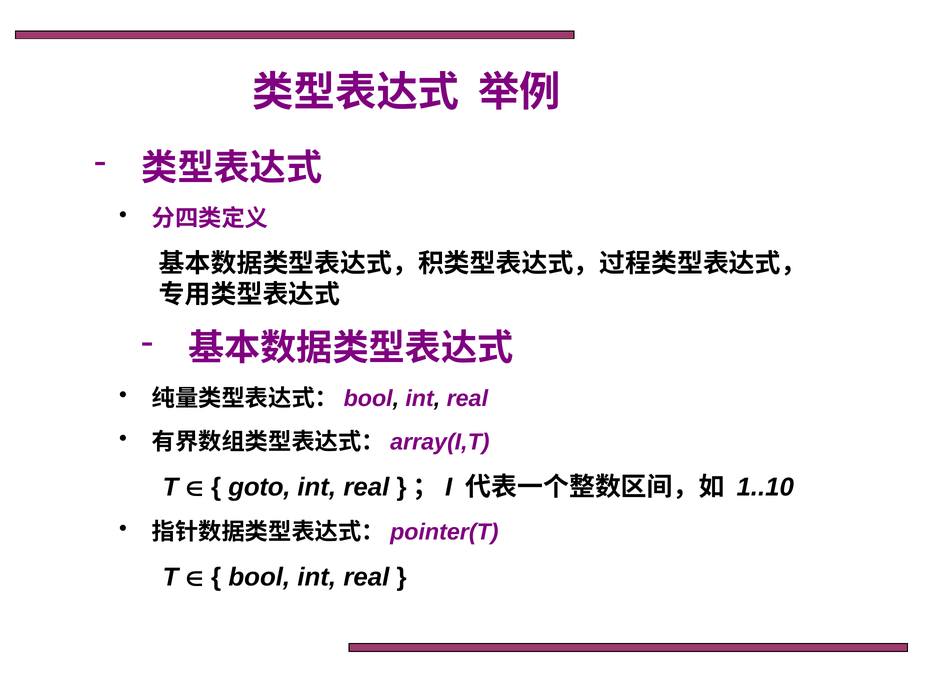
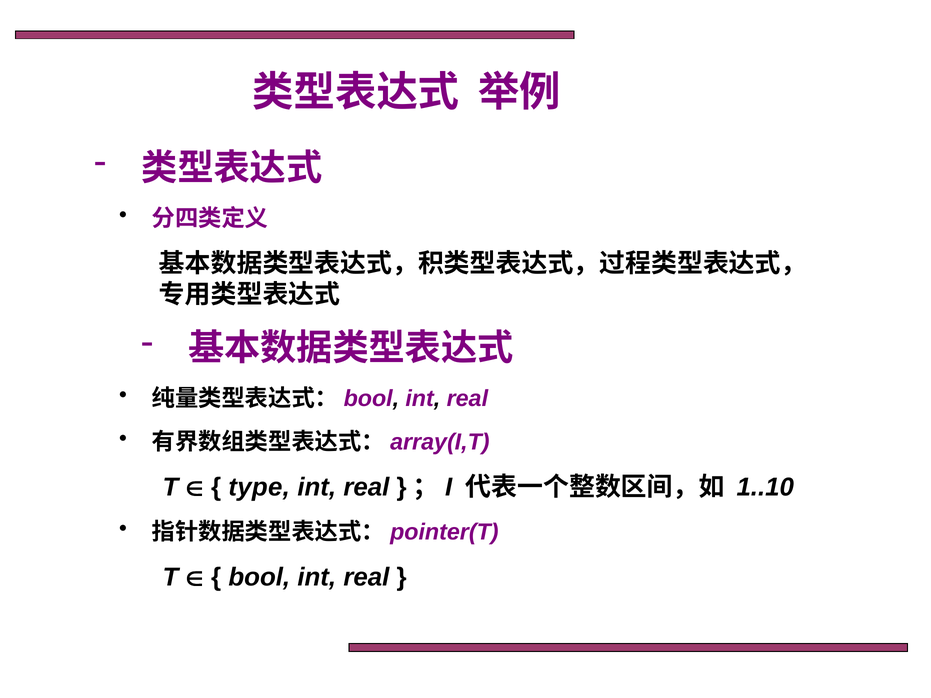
goto: goto -> type
